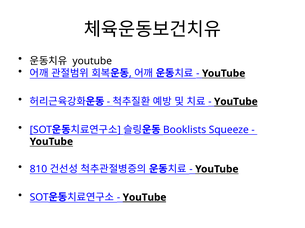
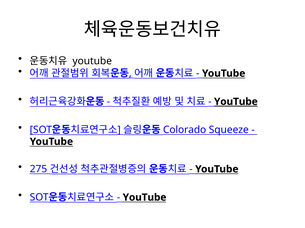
Booklists: Booklists -> Colorado
810: 810 -> 275
YouTube at (145, 198) underline: present -> none
